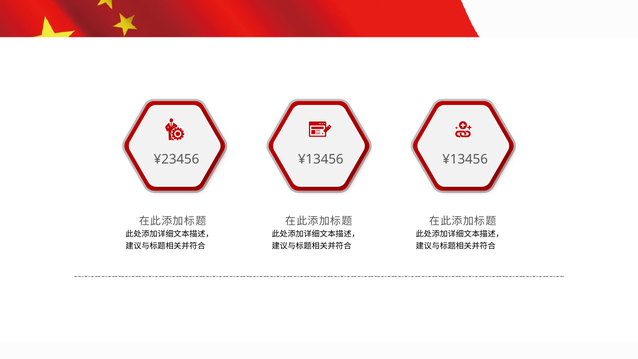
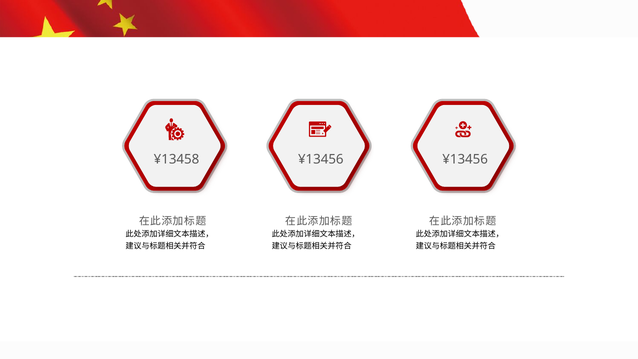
¥23456: ¥23456 -> ¥13458
